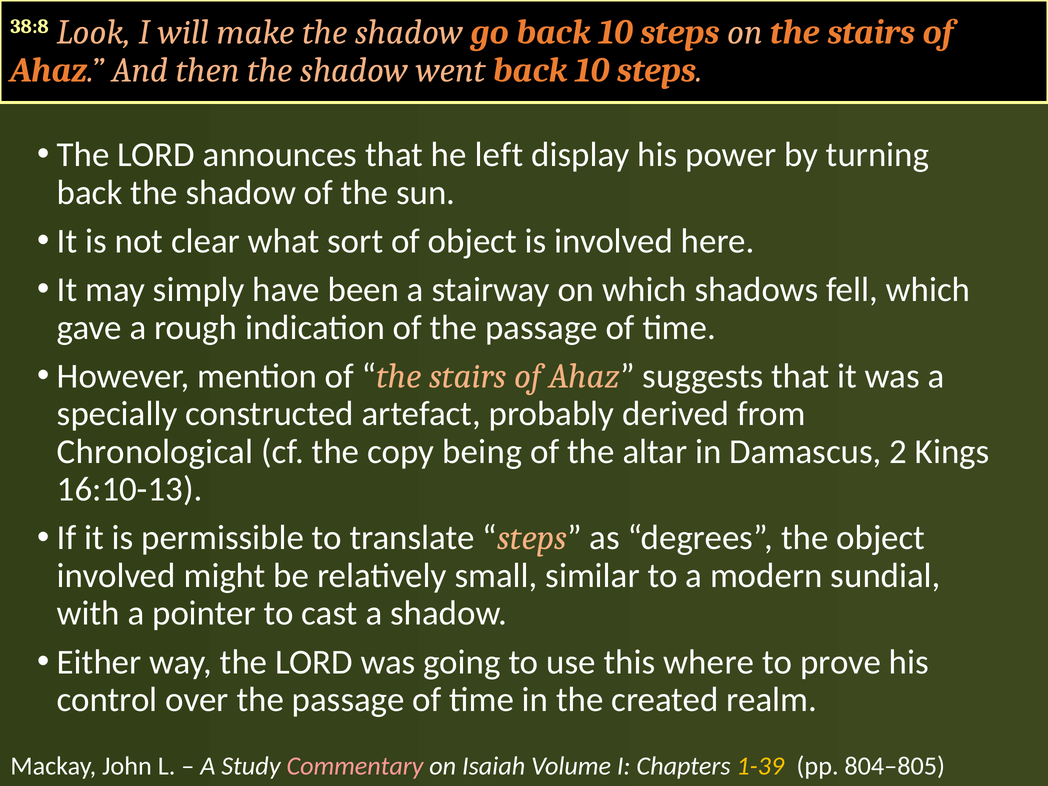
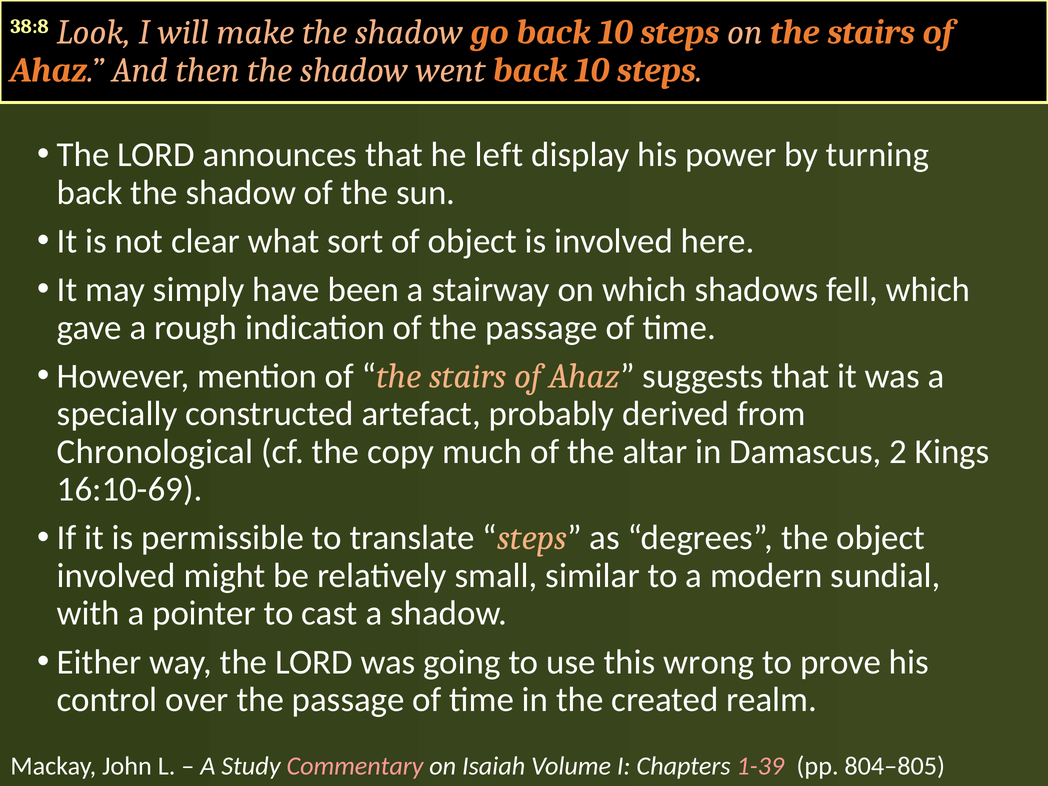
being: being -> much
16:10-13: 16:10-13 -> 16:10-69
where: where -> wrong
1-39 colour: yellow -> pink
